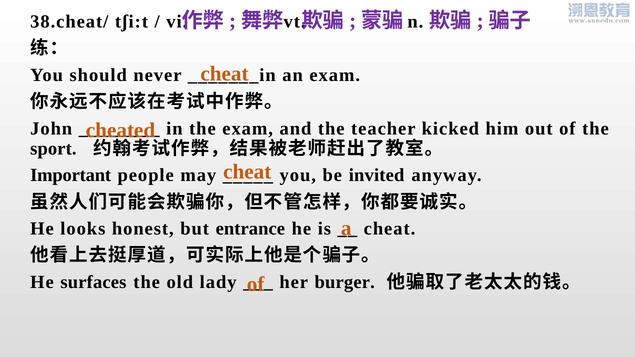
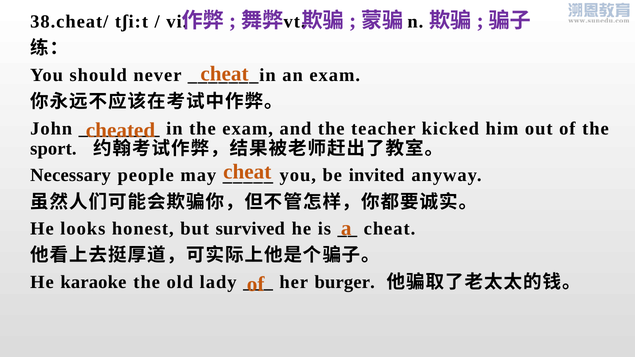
Important: Important -> Necessary
entrance: entrance -> survived
surfaces: surfaces -> karaoke
